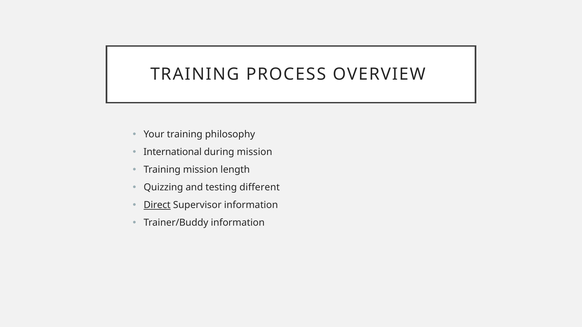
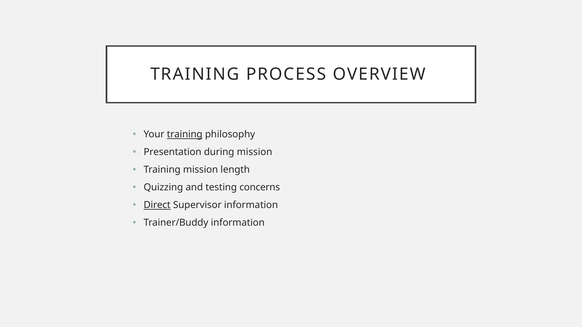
training at (185, 135) underline: none -> present
International: International -> Presentation
different: different -> concerns
